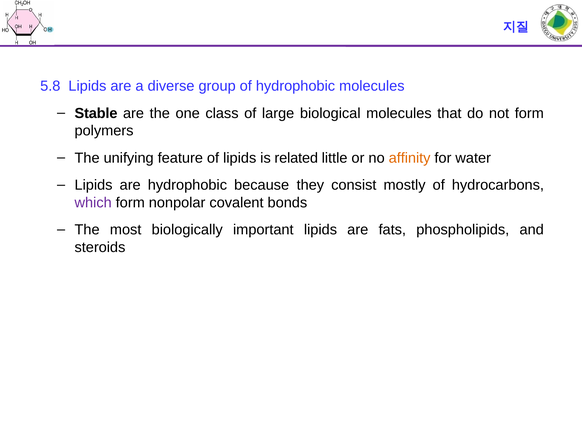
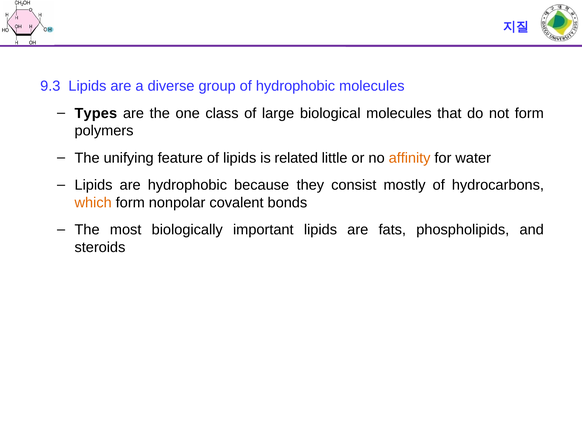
5.8: 5.8 -> 9.3
Stable: Stable -> Types
which colour: purple -> orange
